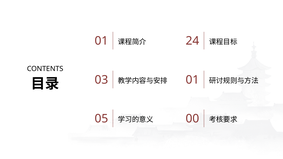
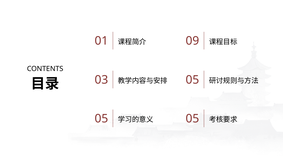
24: 24 -> 09
01 at (193, 80): 01 -> 05
00 at (193, 119): 00 -> 05
